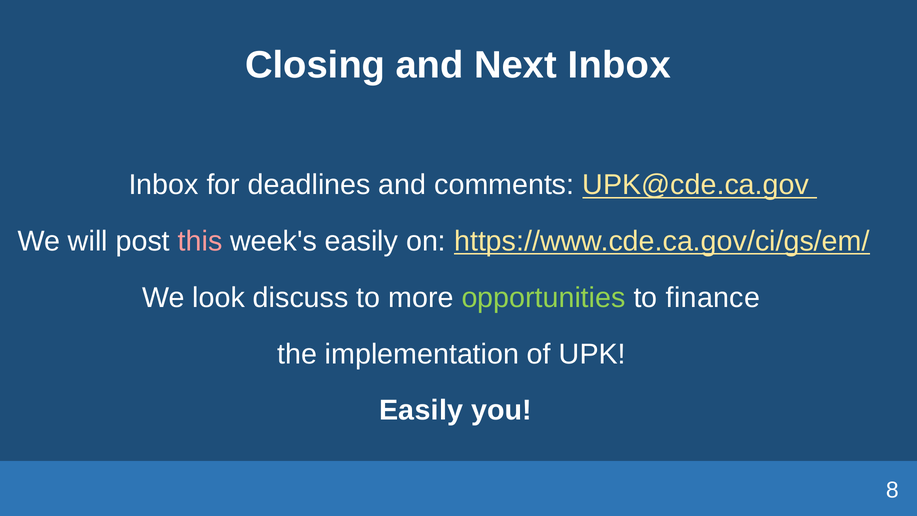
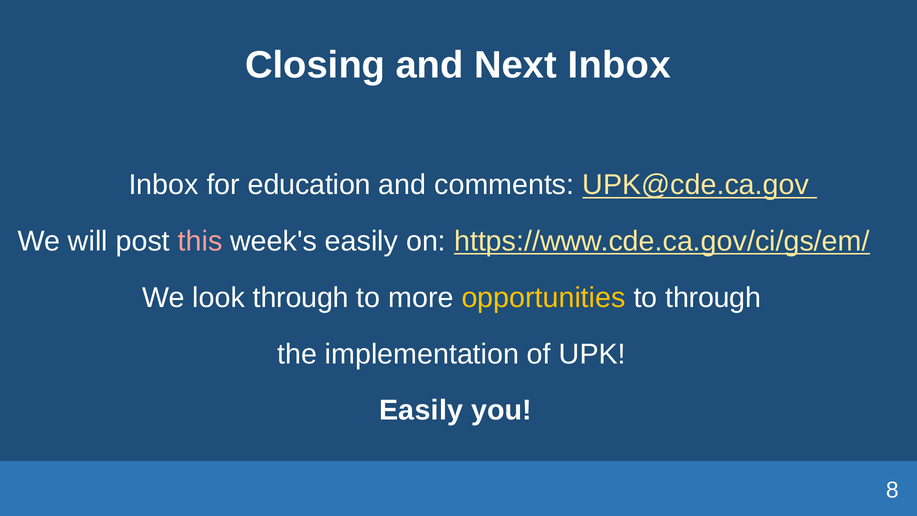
deadlines: deadlines -> education
look discuss: discuss -> through
opportunities colour: light green -> yellow
to finance: finance -> through
